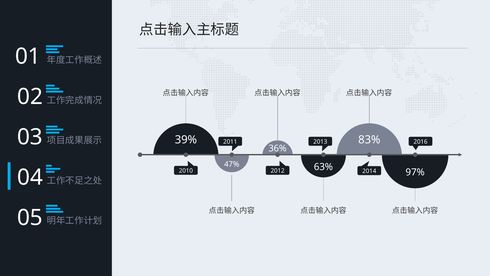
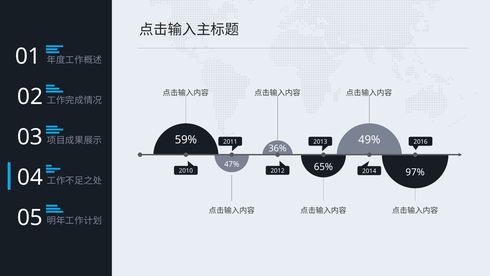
39%: 39% -> 59%
83%: 83% -> 49%
63%: 63% -> 65%
